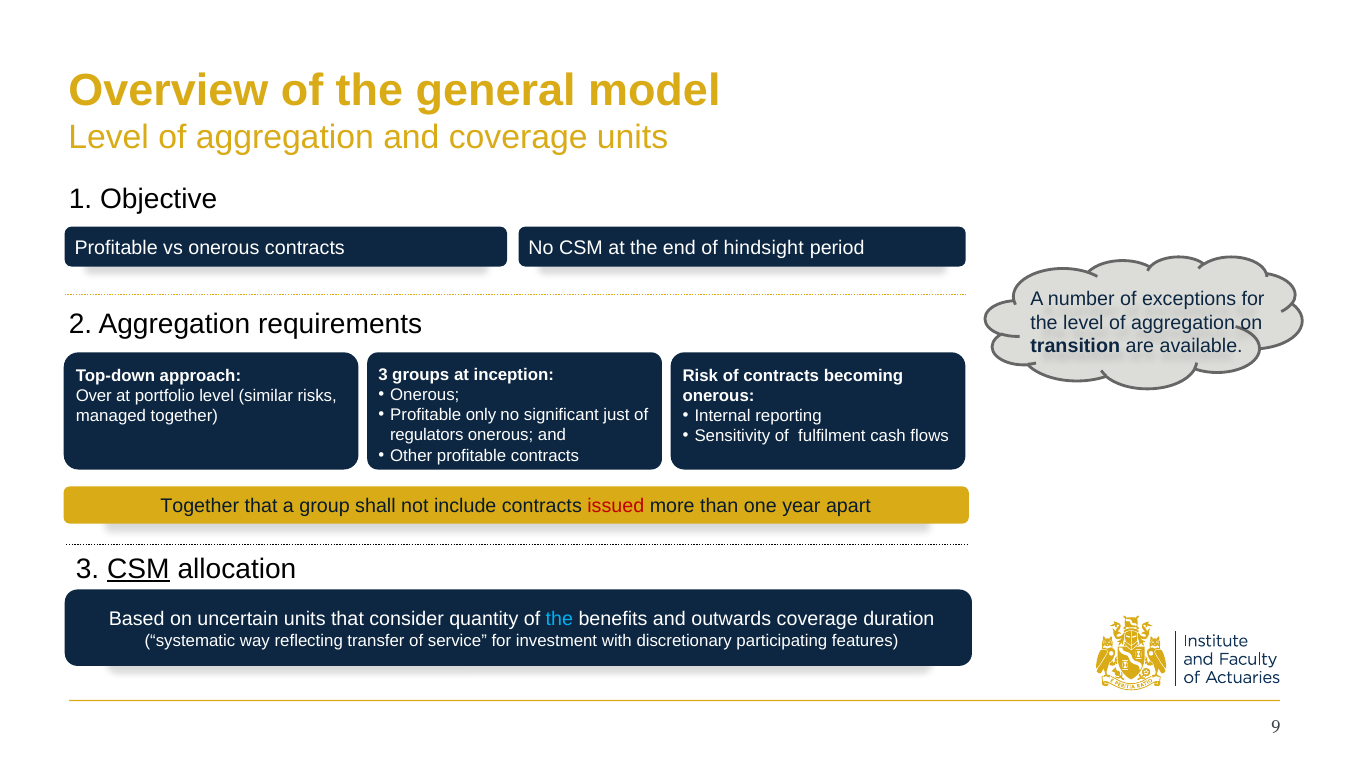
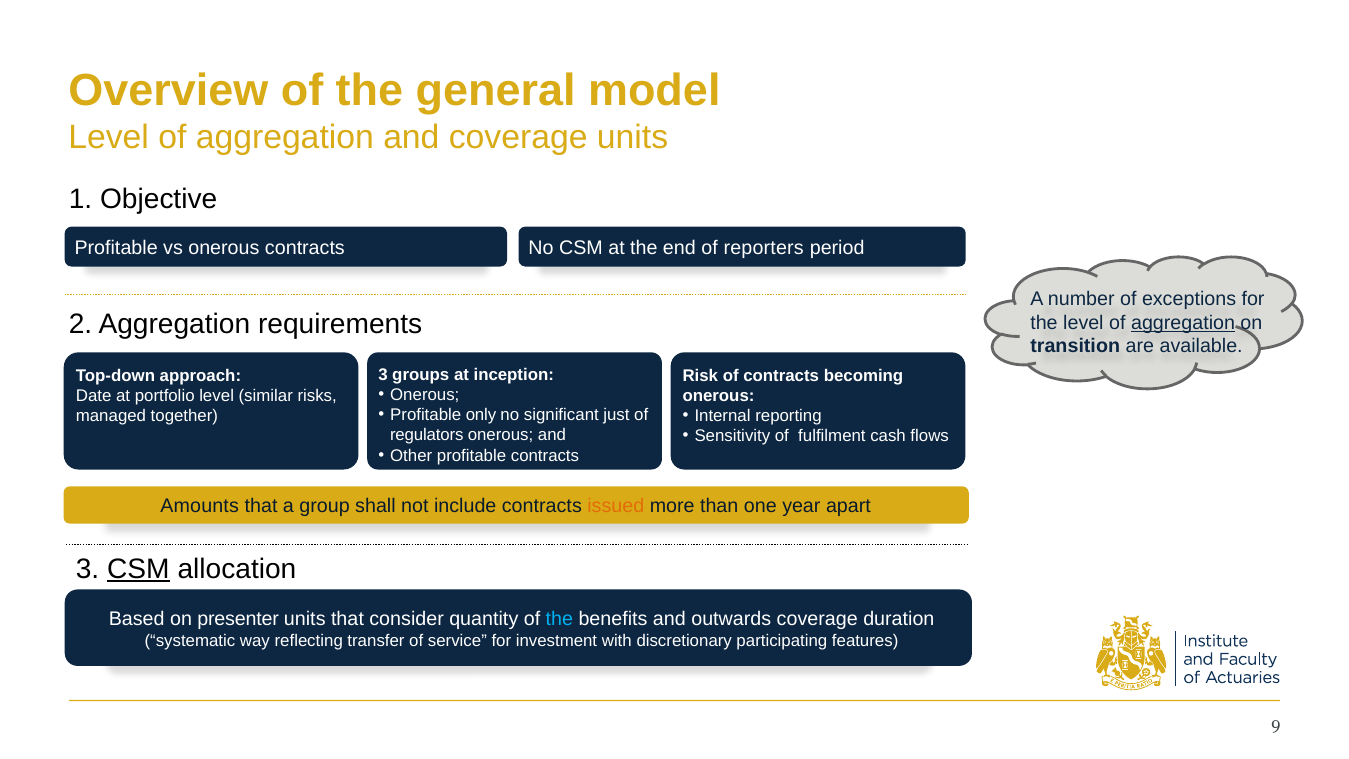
hindsight: hindsight -> reporters
aggregation at (1183, 323) underline: none -> present
Over: Over -> Date
Together at (200, 506): Together -> Amounts
issued colour: red -> orange
uncertain: uncertain -> presenter
